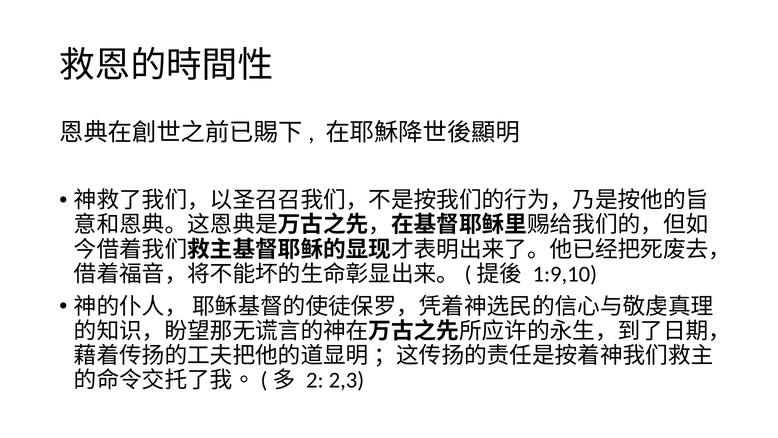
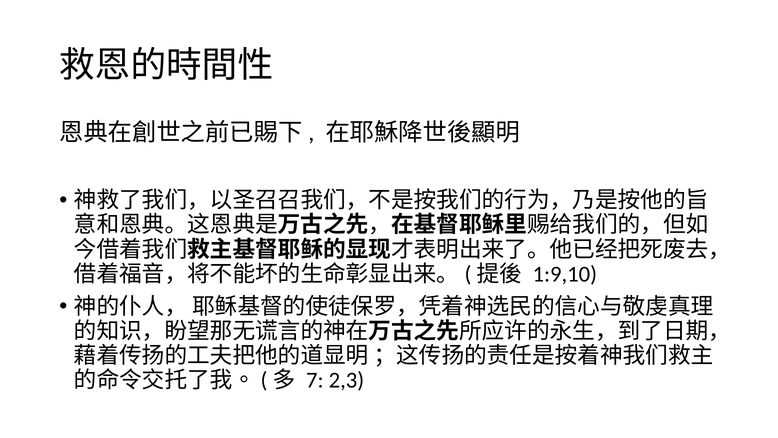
2: 2 -> 7
